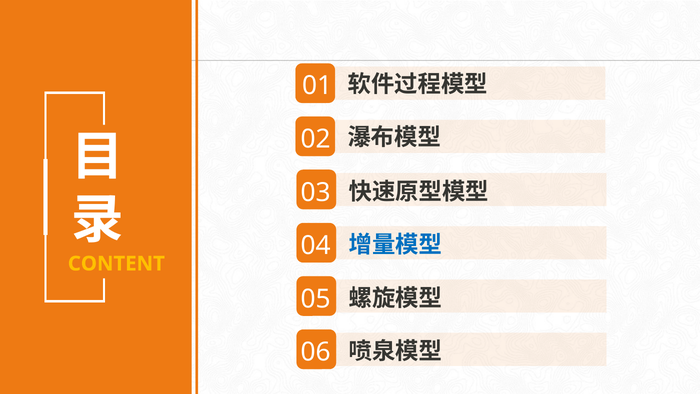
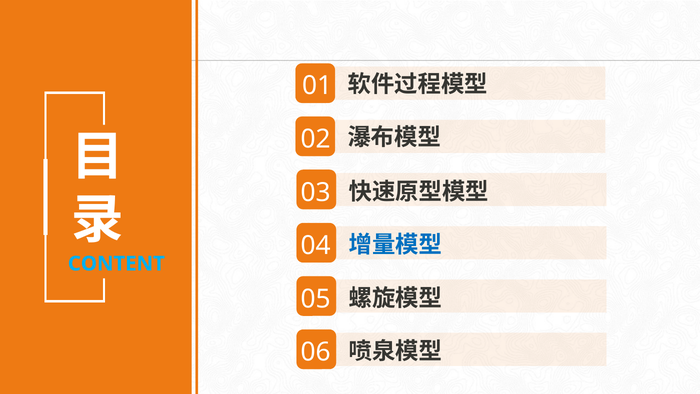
CONTENT colour: yellow -> light blue
